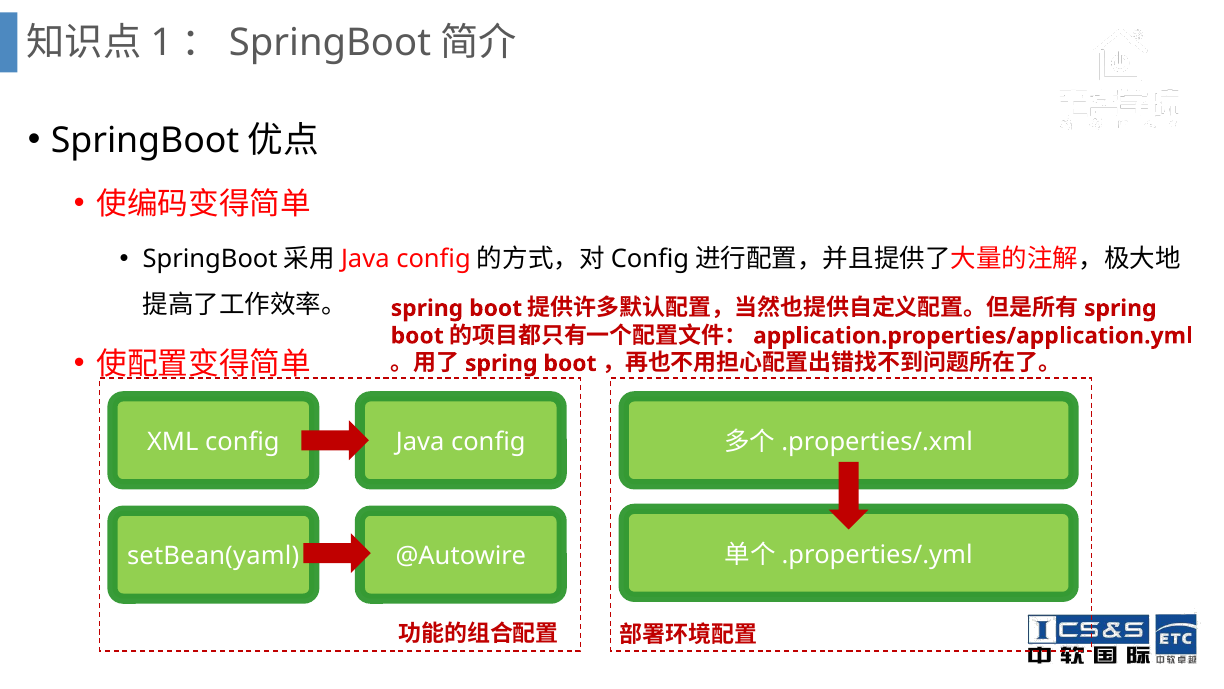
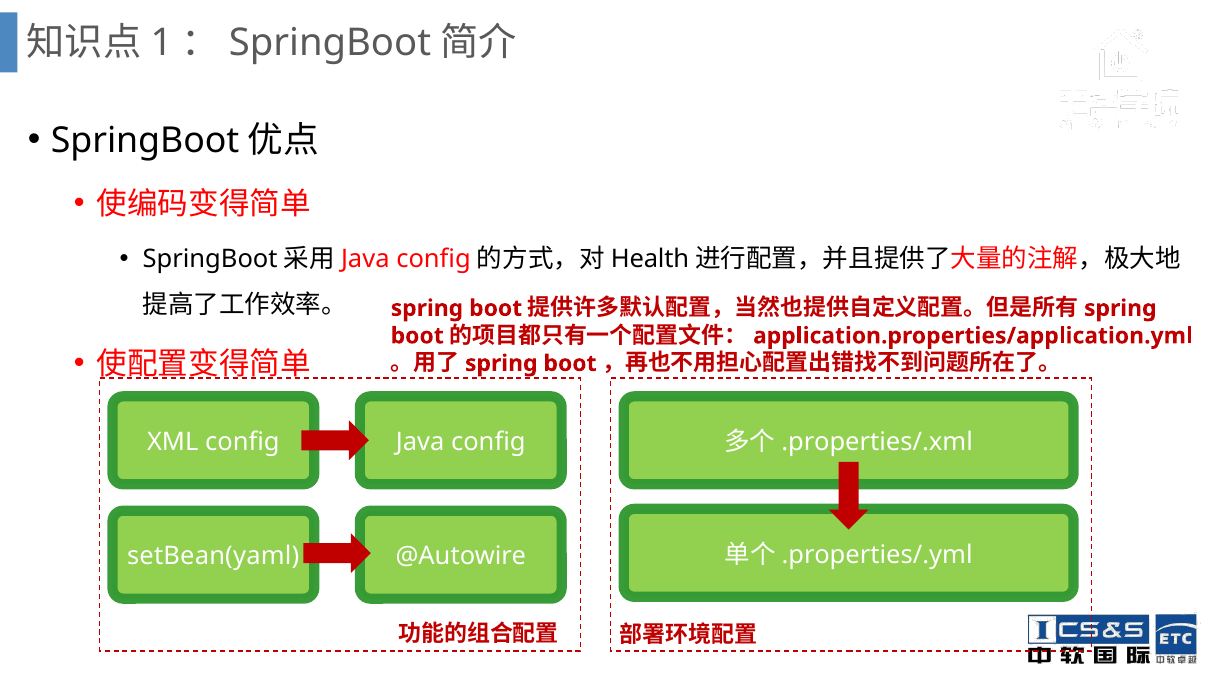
Config at (650, 259): Config -> Health
